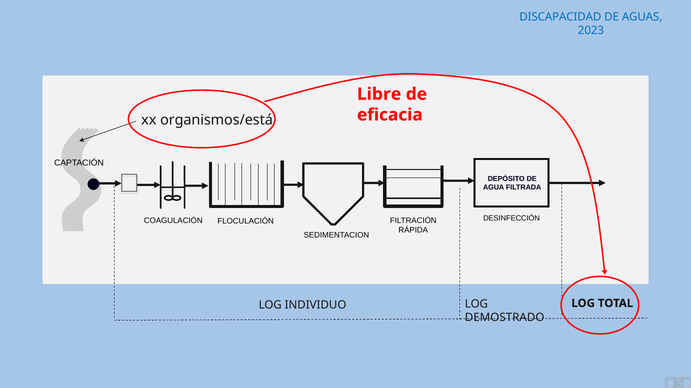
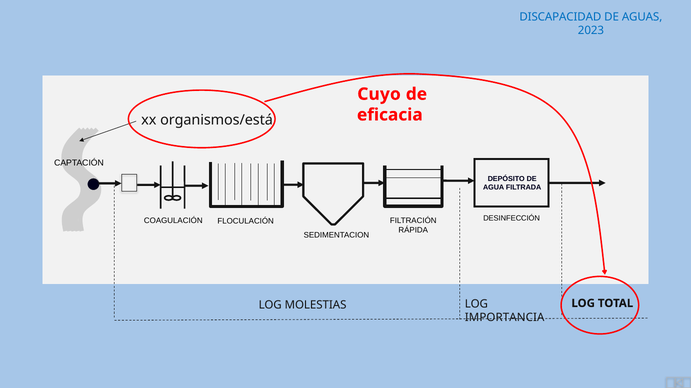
Libre: Libre -> Cuyo
INDIVIDUO: INDIVIDUO -> MOLESTIAS
DEMOSTRADO: DEMOSTRADO -> IMPORTANCIA
